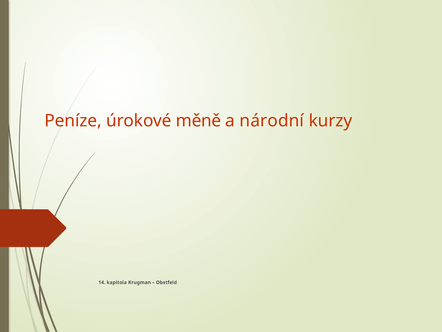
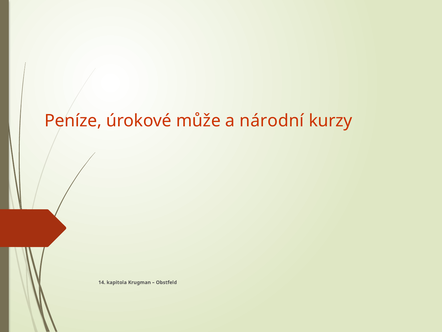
měně: měně -> může
